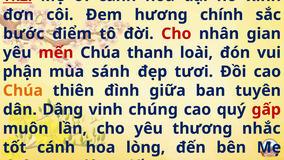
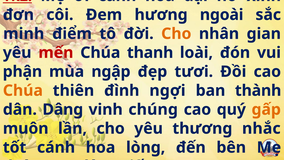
chính: chính -> ngoài
bước: bước -> minh
Cho at (176, 34) colour: red -> orange
sánh: sánh -> ngập
giữa: giữa -> ngợi
tuyên: tuyên -> thành
gấp colour: red -> orange
